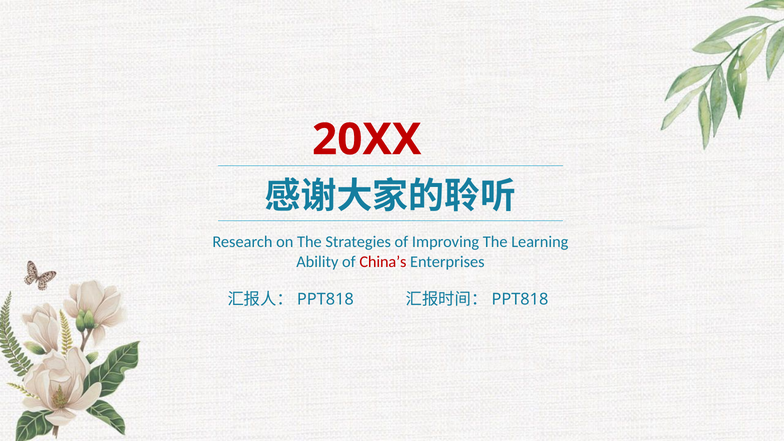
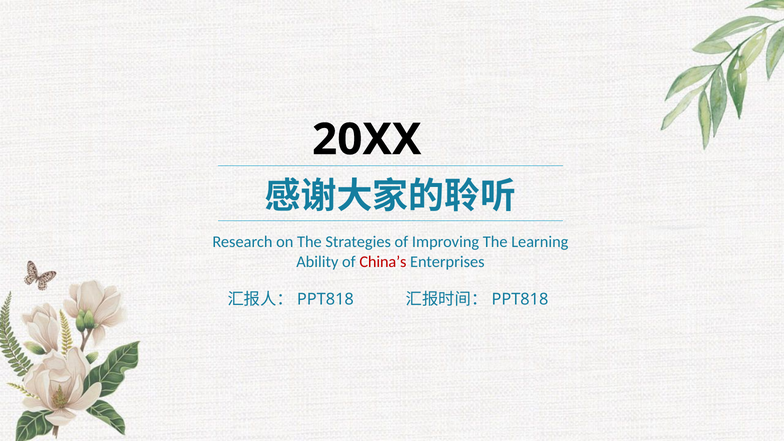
20XX colour: red -> black
